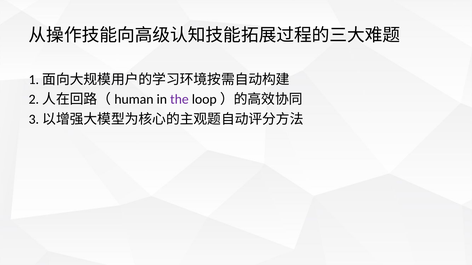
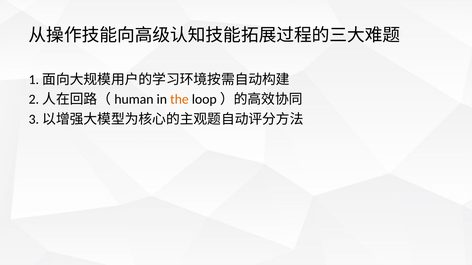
the colour: purple -> orange
